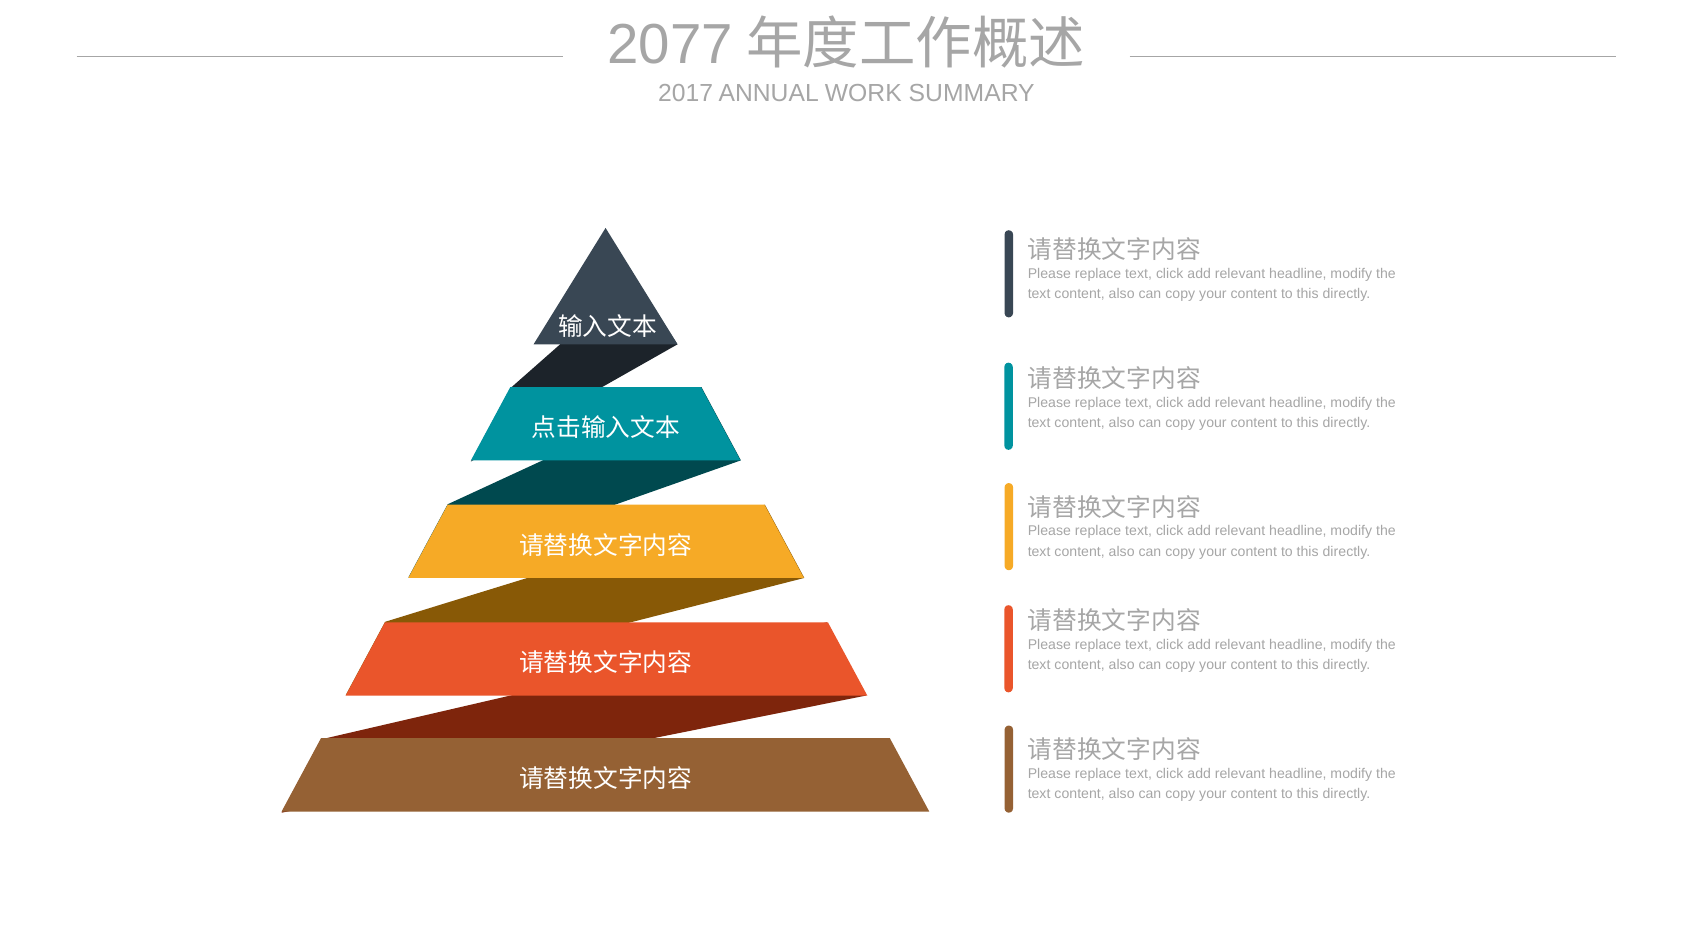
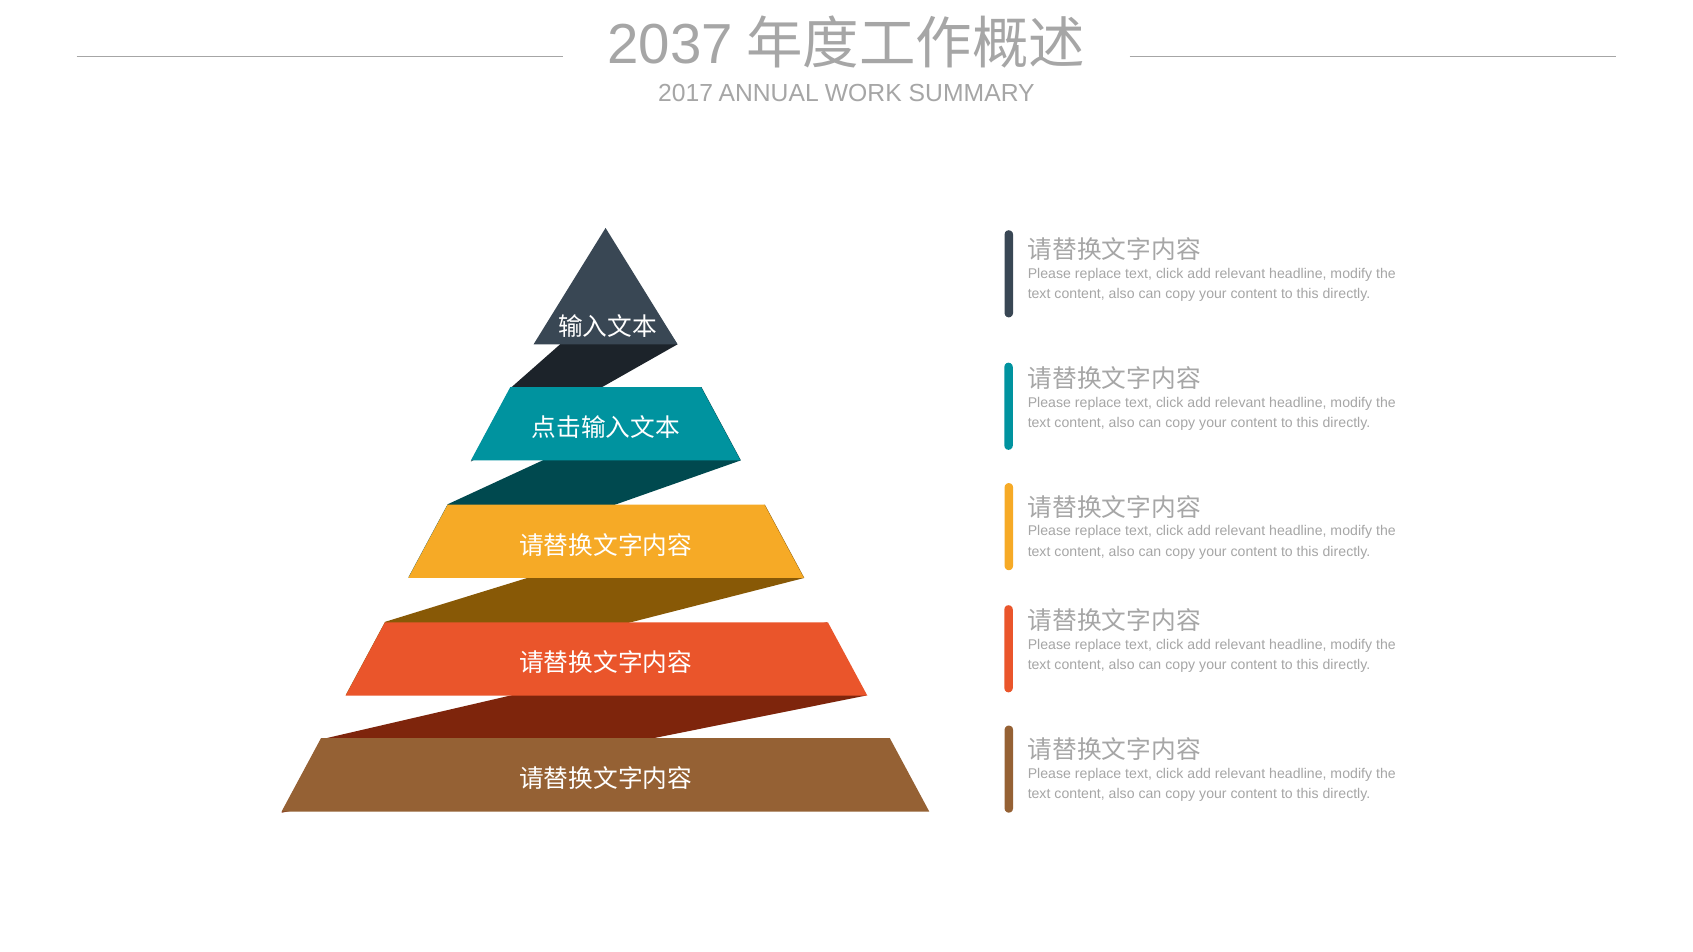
2077: 2077 -> 2037
